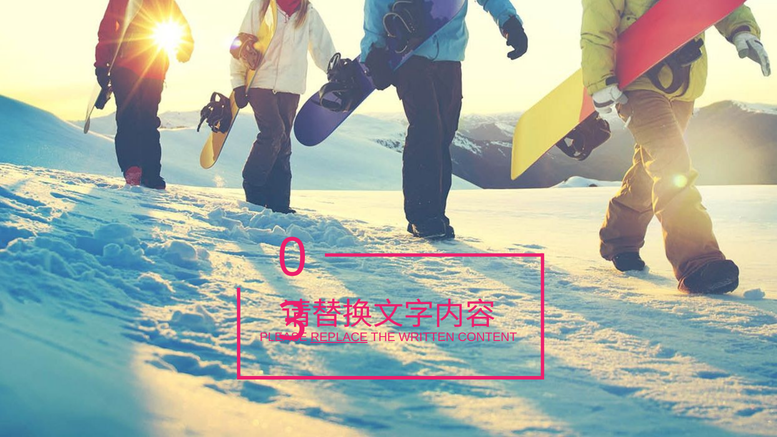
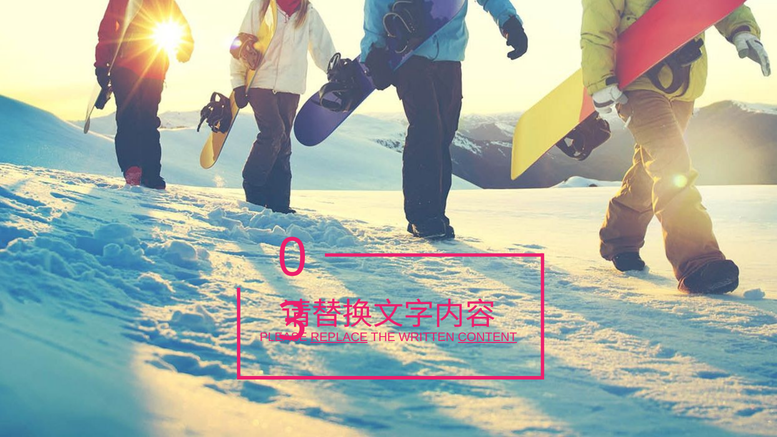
CONTENT underline: none -> present
